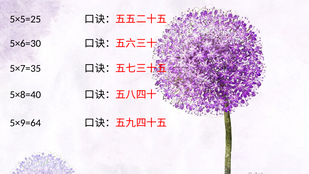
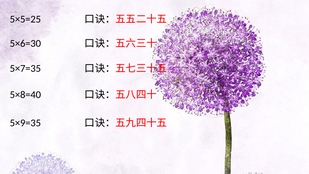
5×9=64: 5×9=64 -> 5×9=35
